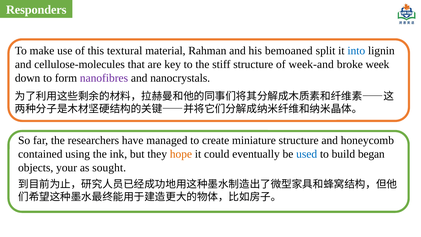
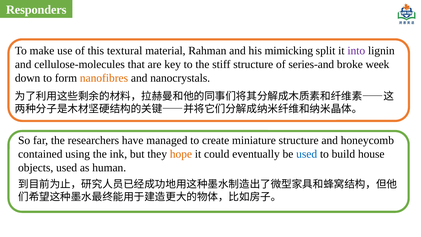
bemoaned: bemoaned -> mimicking
into colour: blue -> purple
week-and: week-and -> series-and
nanofibres colour: purple -> orange
began: began -> house
objects your: your -> used
sought: sought -> human
